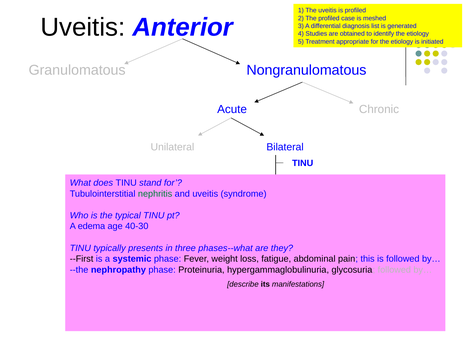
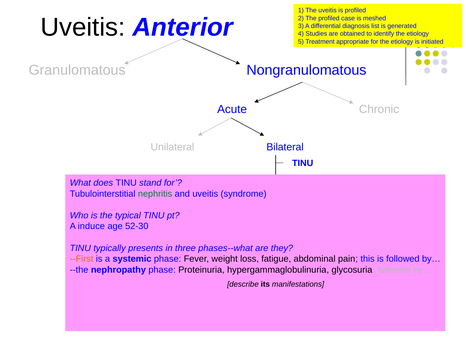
edema: edema -> induce
40-30: 40-30 -> 52-30
--First colour: black -> orange
